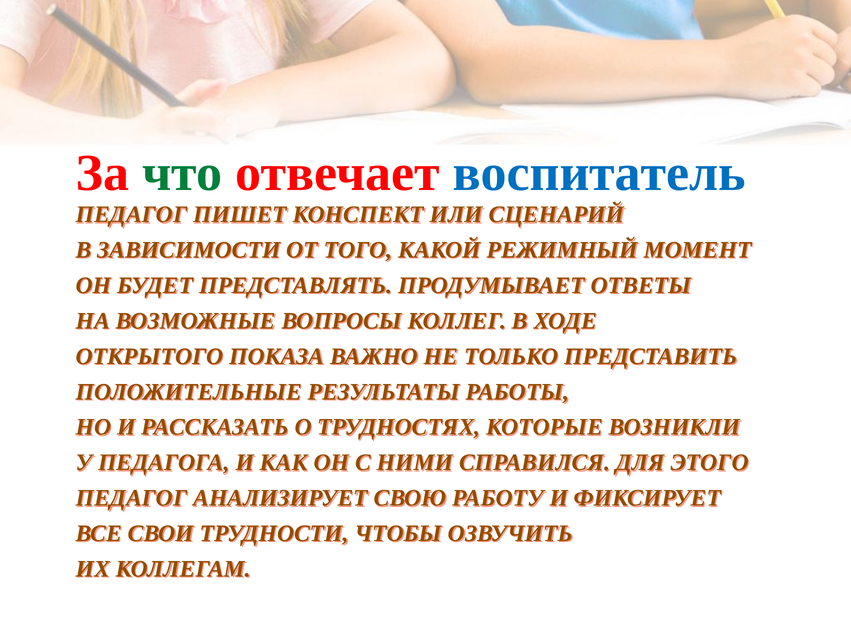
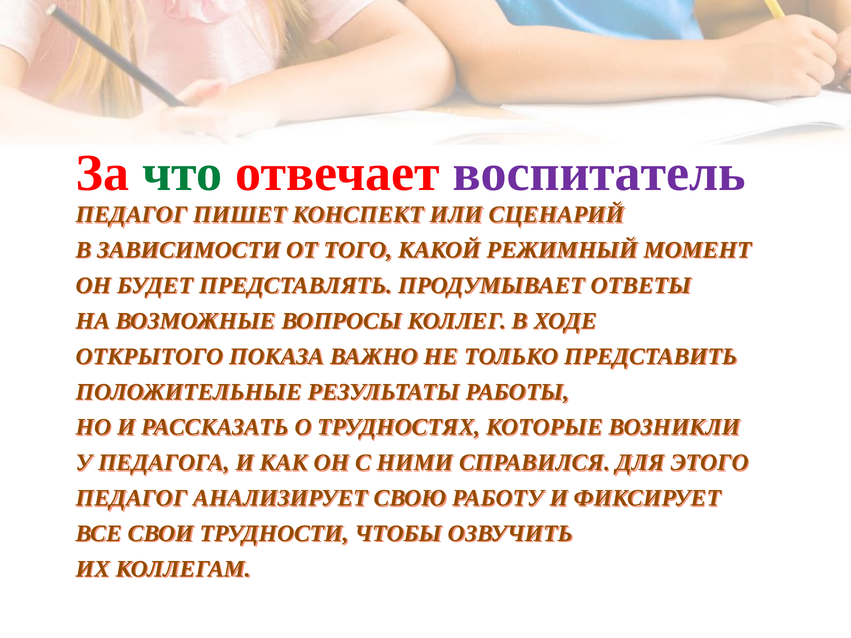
воспитатель colour: blue -> purple
